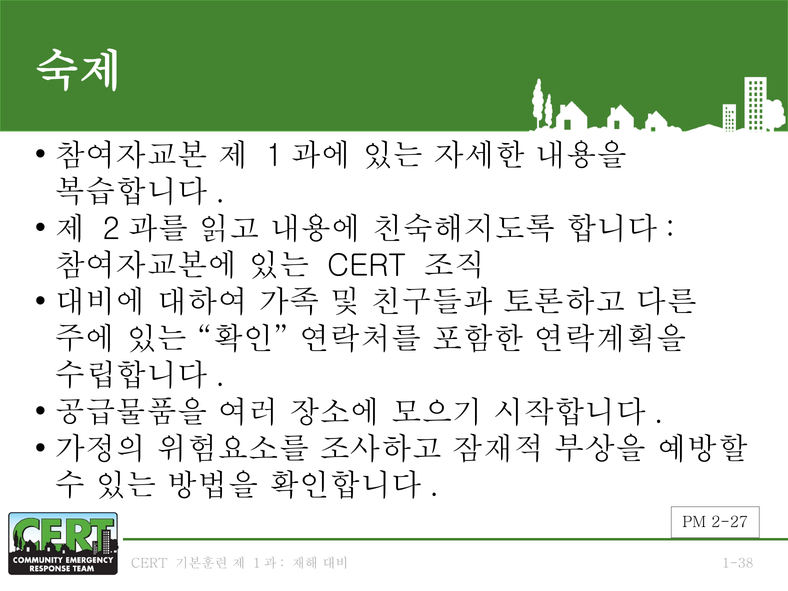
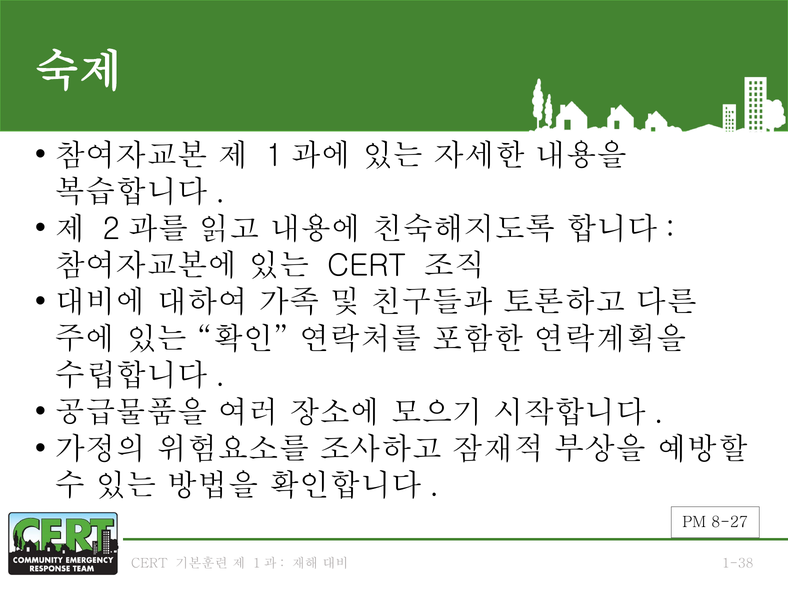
2-27: 2-27 -> 8-27
